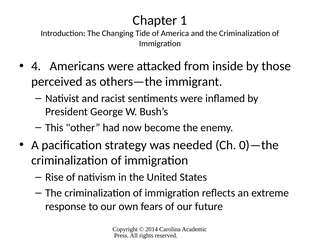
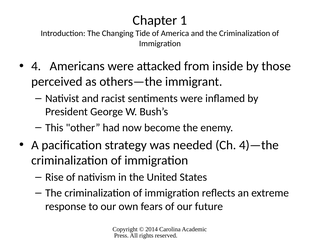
0)—the: 0)—the -> 4)—the
